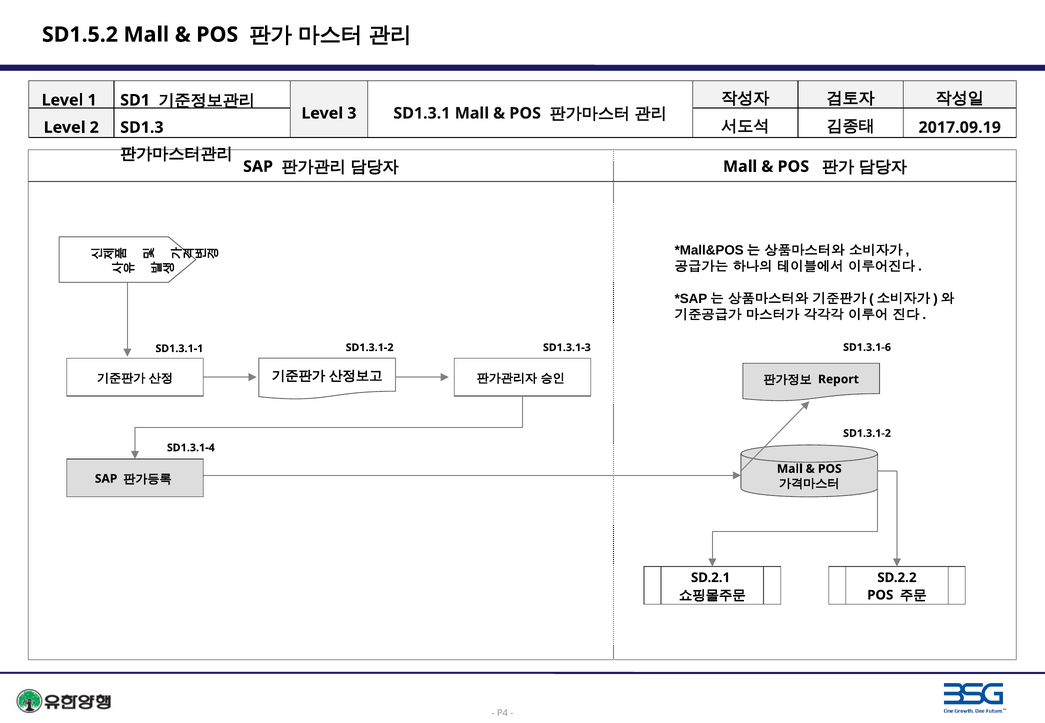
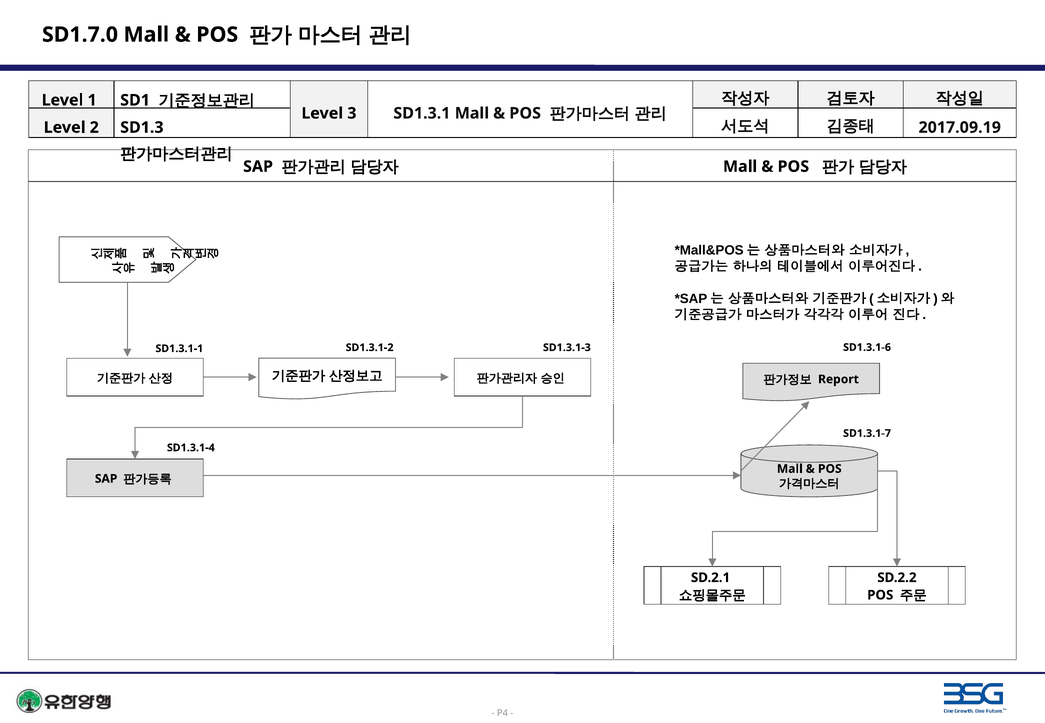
SD1.5.2: SD1.5.2 -> SD1.7.0
SD1.3.1-2 at (867, 434): SD1.3.1-2 -> SD1.3.1-7
